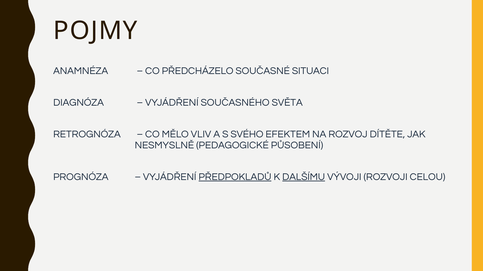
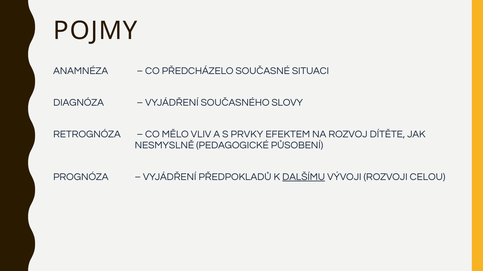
SVĚTA: SVĚTA -> SLOVY
SVÉHO: SVÉHO -> PRVKY
PŘEDPOKLADŮ underline: present -> none
